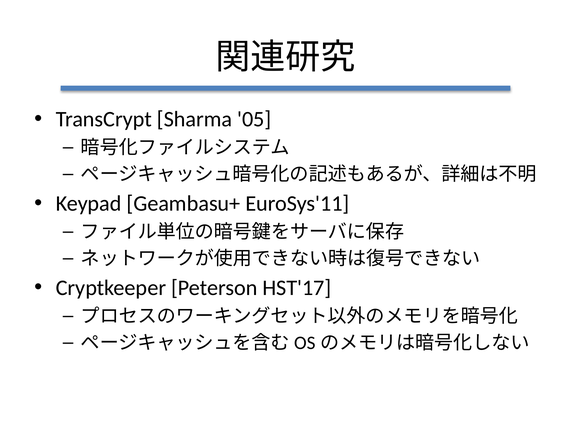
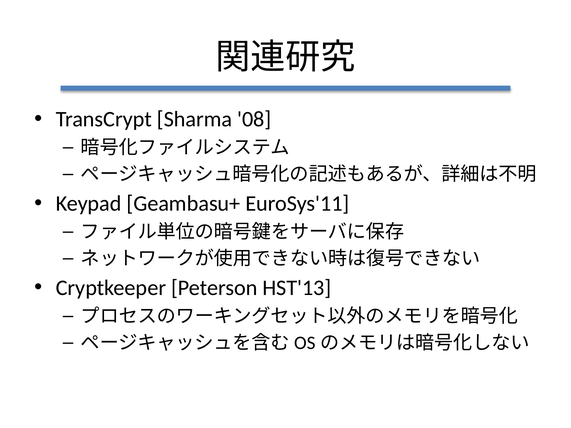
05: 05 -> 08
HST'17: HST'17 -> HST'13
